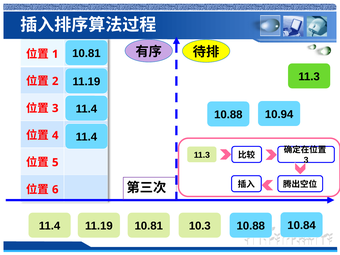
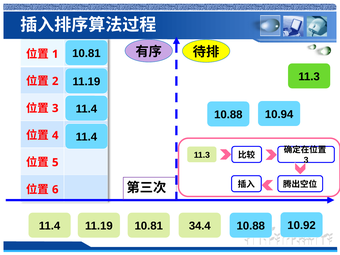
10.3: 10.3 -> 34.4
10.84: 10.84 -> 10.92
